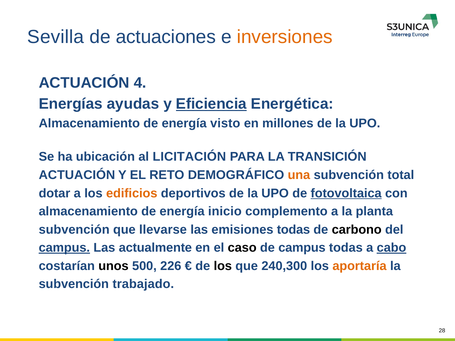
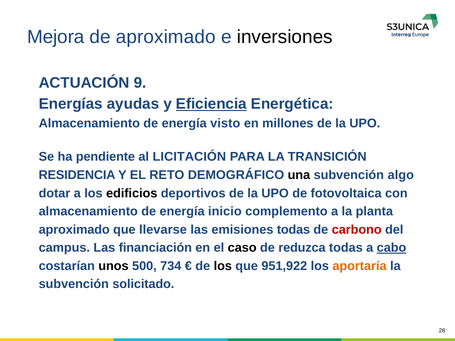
Sevilla: Sevilla -> Mejora
de actuaciones: actuaciones -> aproximado
inversiones colour: orange -> black
4: 4 -> 9
ubicación: ubicación -> pendiente
ACTUACIÓN at (77, 175): ACTUACIÓN -> RESIDENCIA
una colour: orange -> black
total: total -> algo
edificios colour: orange -> black
fotovoltaica underline: present -> none
subvención at (74, 230): subvención -> aproximado
carbono colour: black -> red
campus at (64, 248) underline: present -> none
actualmente: actualmente -> financiación
de campus: campus -> reduzca
226: 226 -> 734
240,300: 240,300 -> 951,922
trabajado: trabajado -> solicitado
